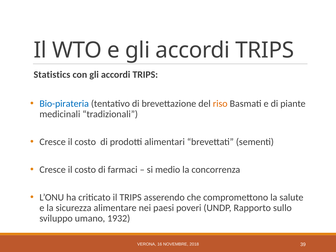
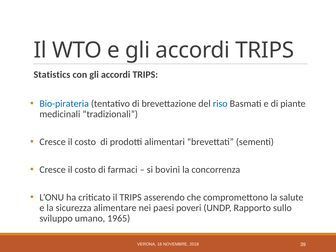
riso colour: orange -> blue
medio: medio -> bovini
1932: 1932 -> 1965
